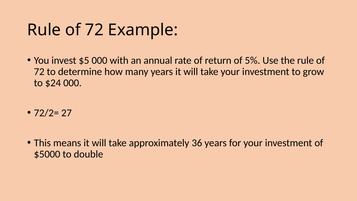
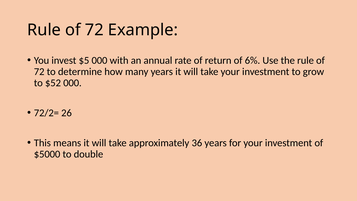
5%: 5% -> 6%
$24: $24 -> $52
27: 27 -> 26
